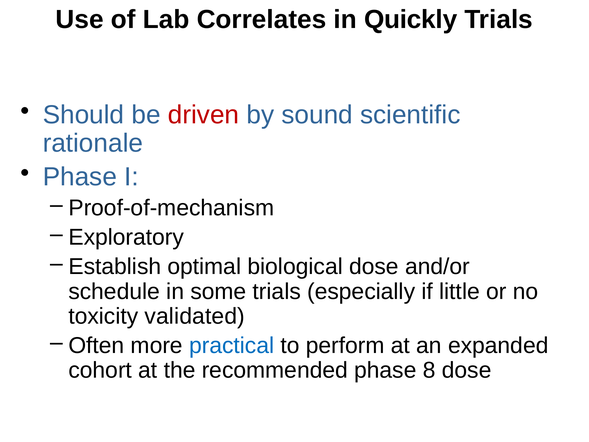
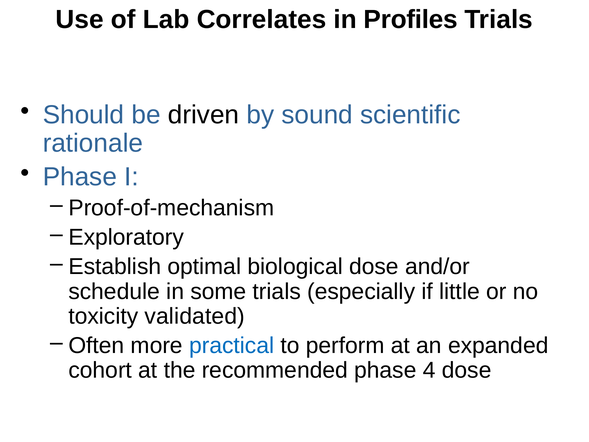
Quickly: Quickly -> Profiles
driven colour: red -> black
8: 8 -> 4
